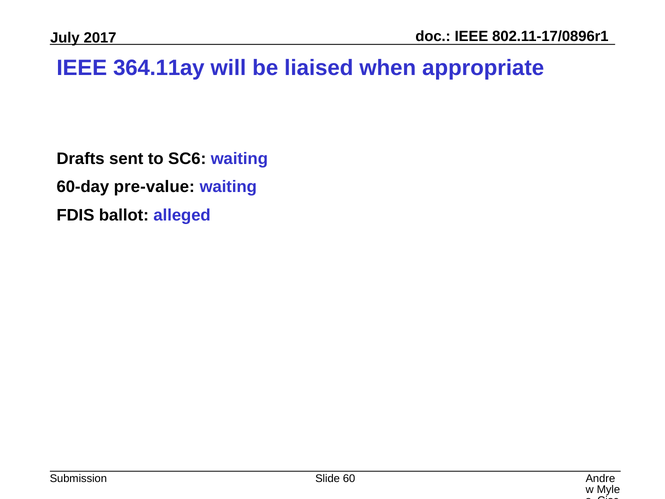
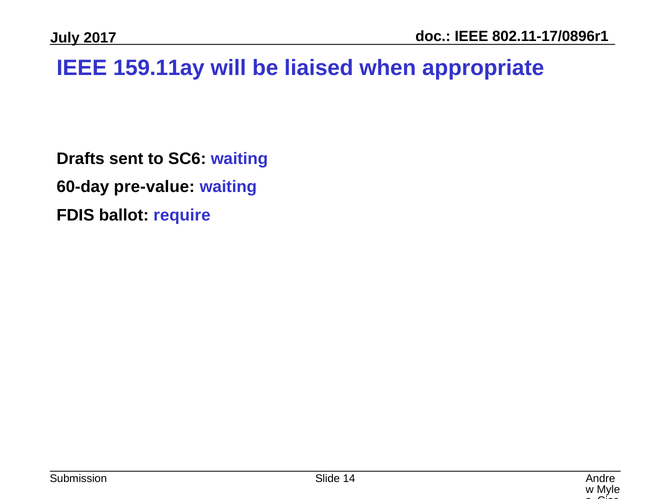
364.11ay: 364.11ay -> 159.11ay
alleged: alleged -> require
60: 60 -> 14
